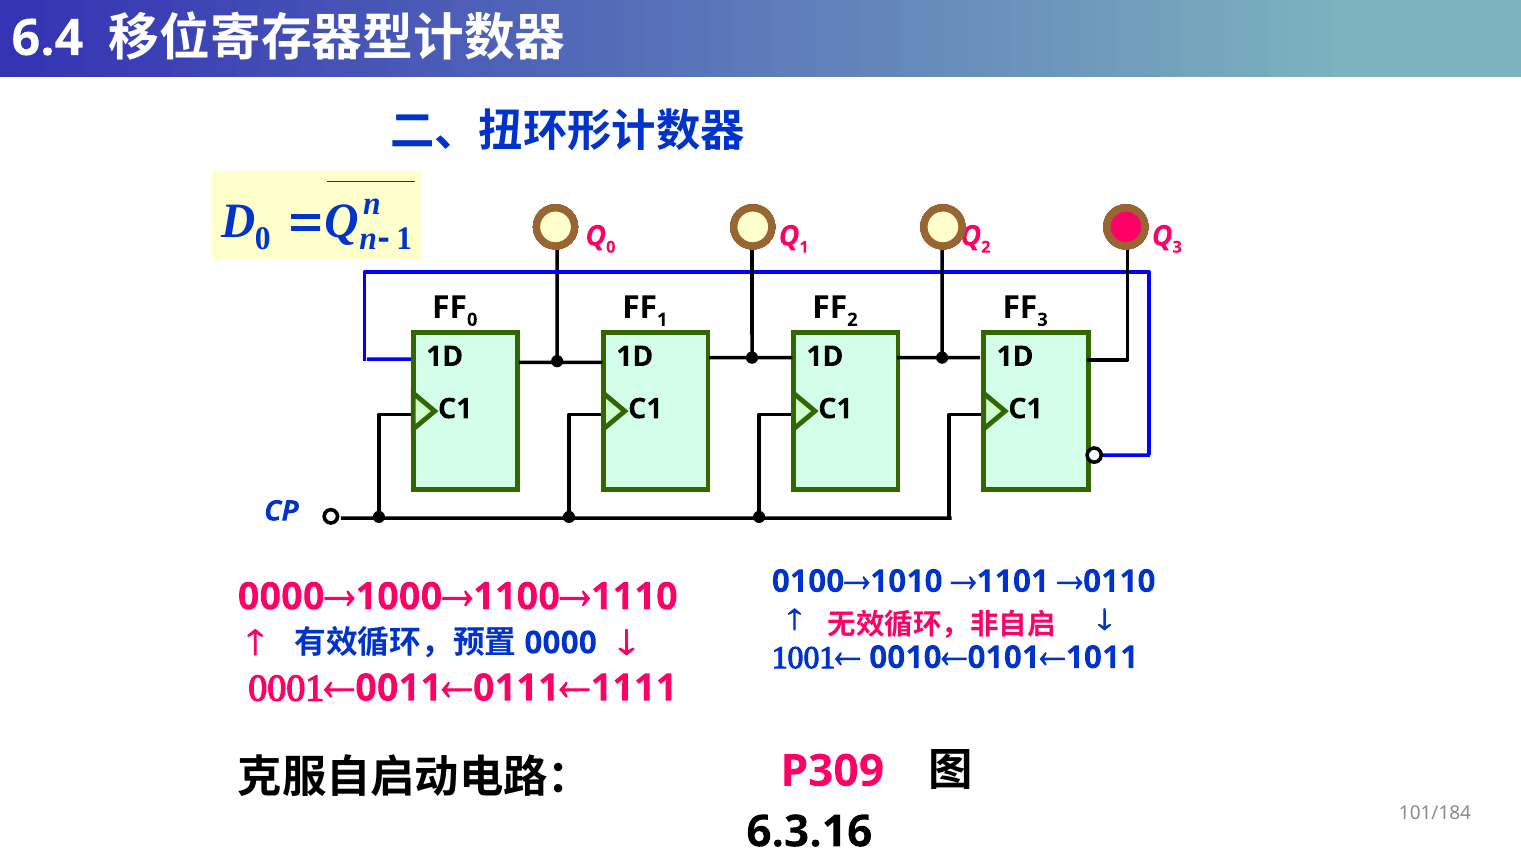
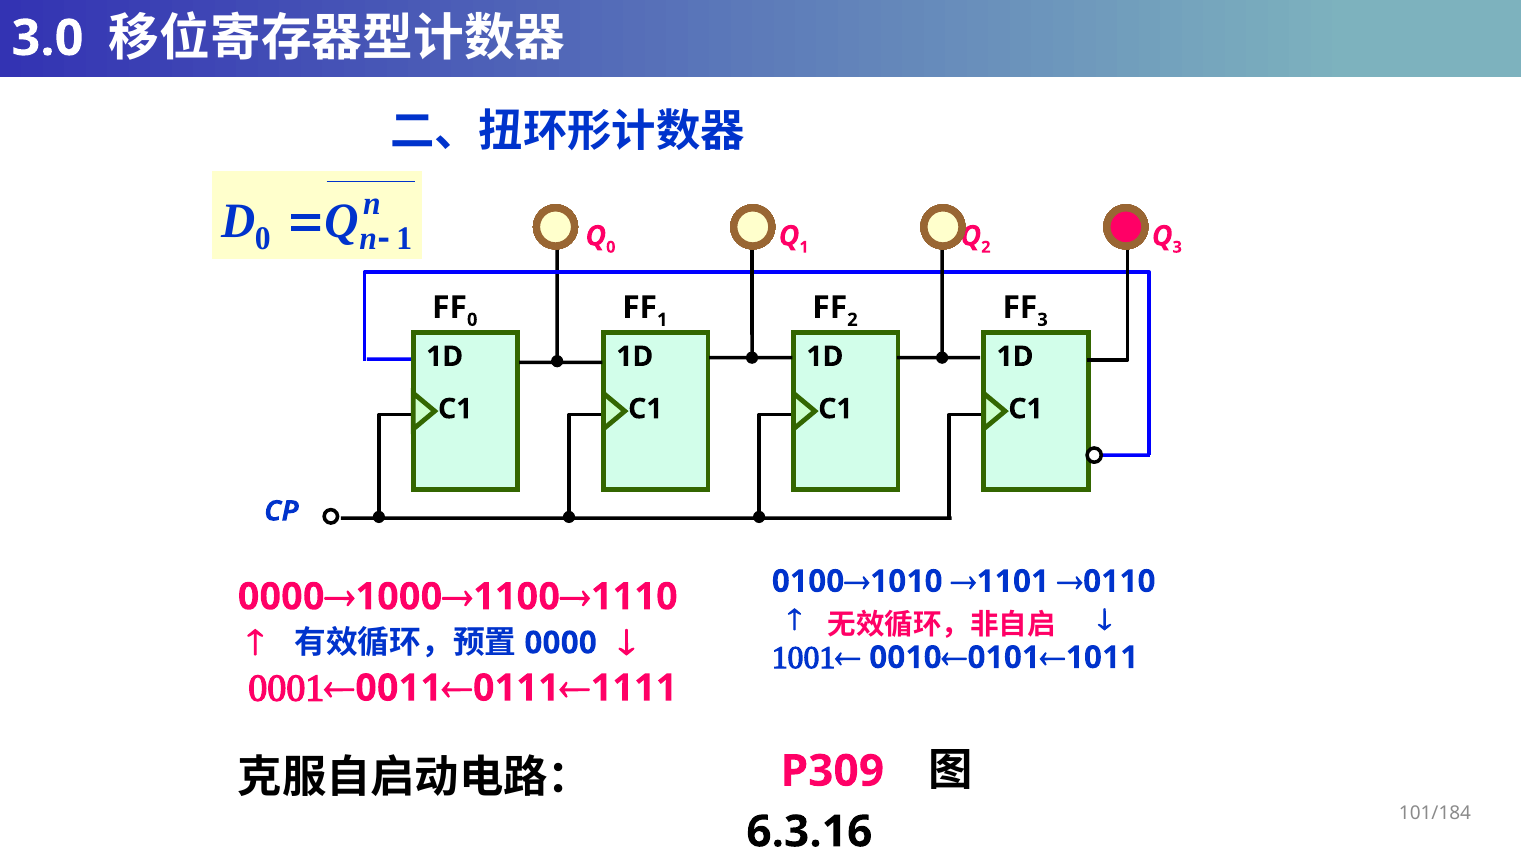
6.4: 6.4 -> 3.0
